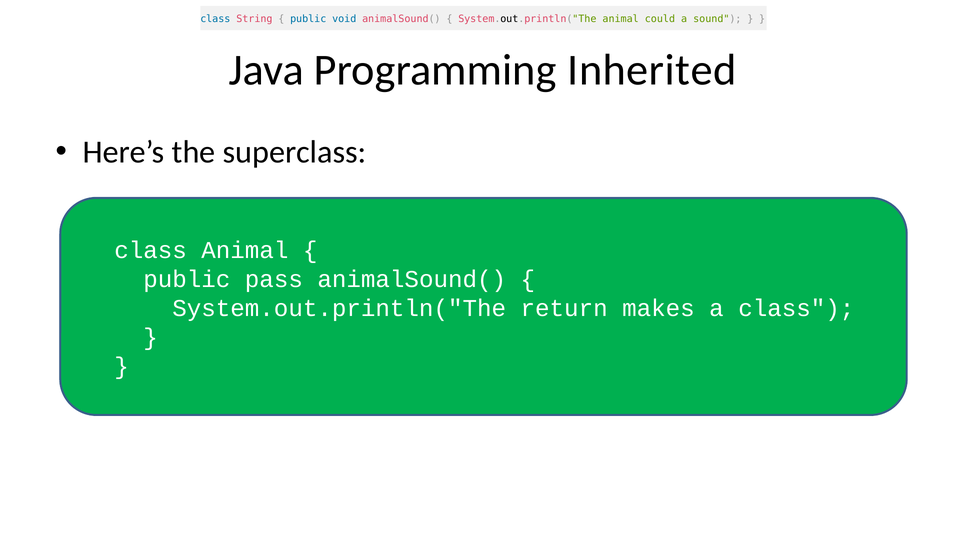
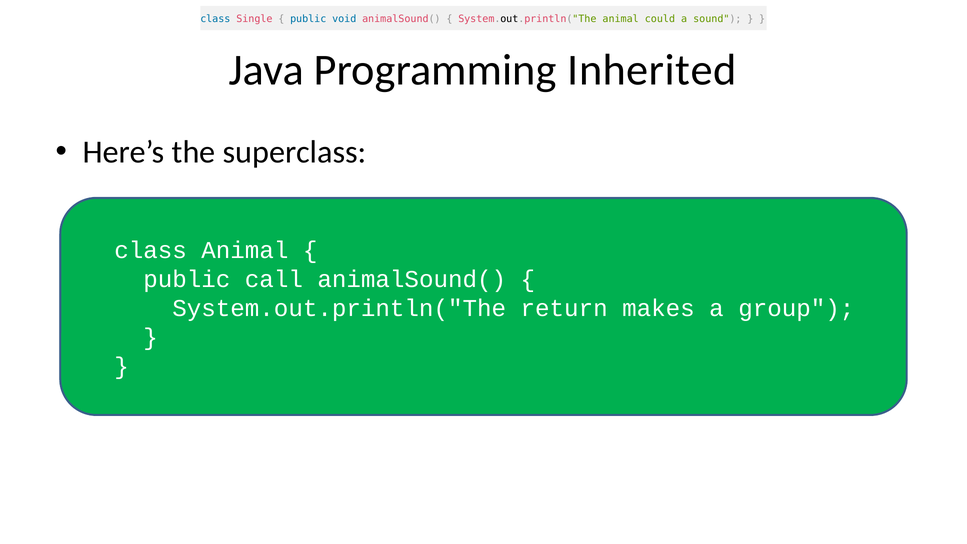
String: String -> Single
pass: pass -> call
a class: class -> group
